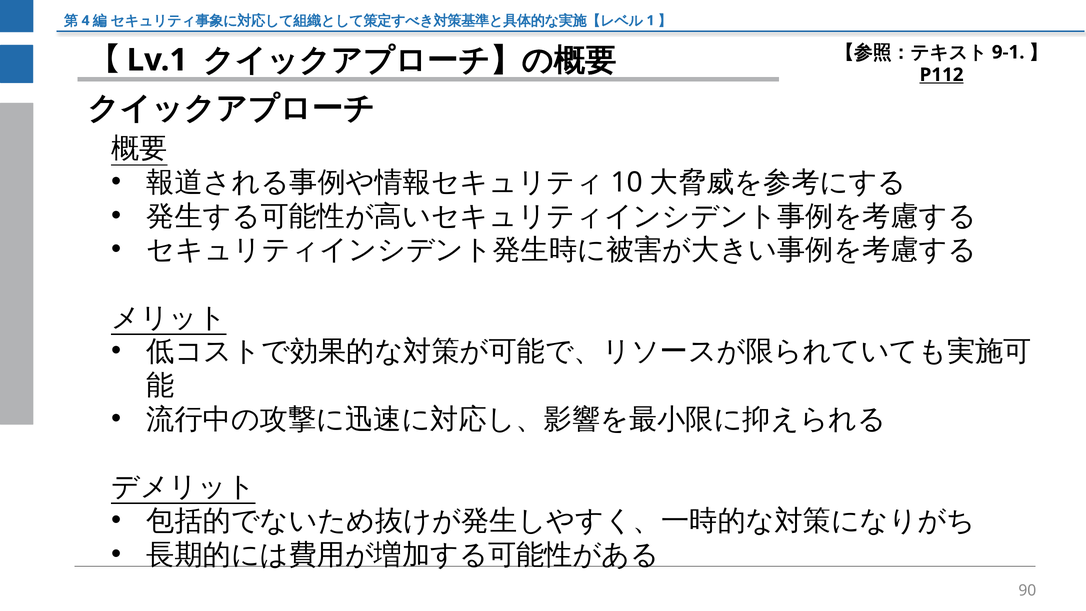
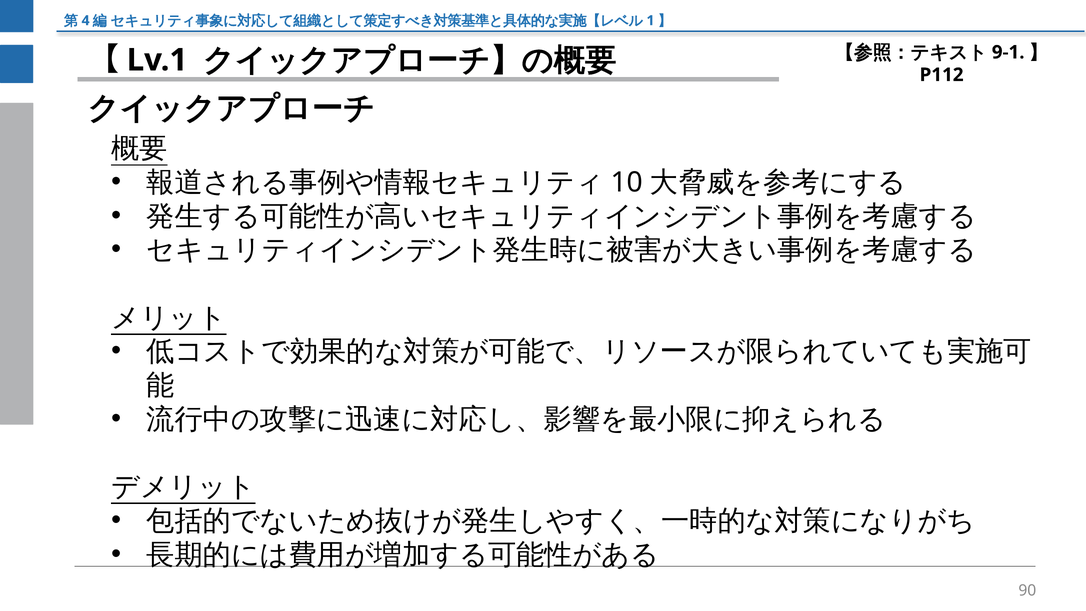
P112 underline: present -> none
